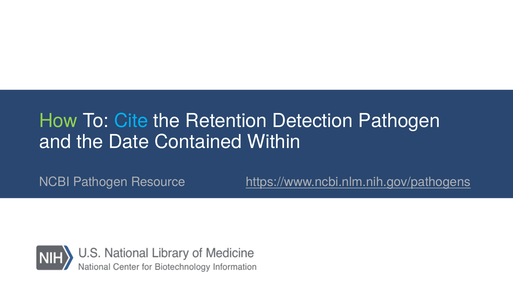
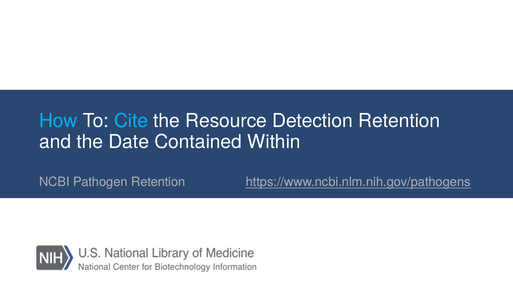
How colour: light green -> light blue
Retention: Retention -> Resource
Detection Pathogen: Pathogen -> Retention
Pathogen Resource: Resource -> Retention
